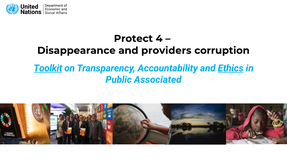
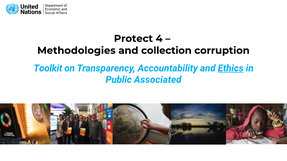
Disappearance: Disappearance -> Methodologies
providers: providers -> collection
Toolkit underline: present -> none
